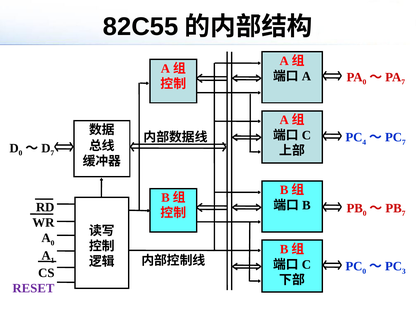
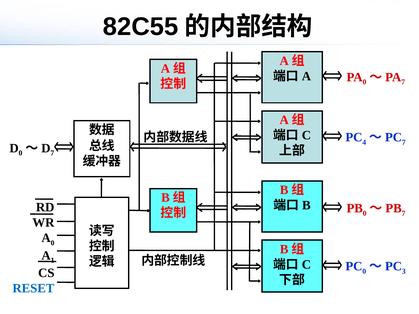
RESET colour: purple -> blue
